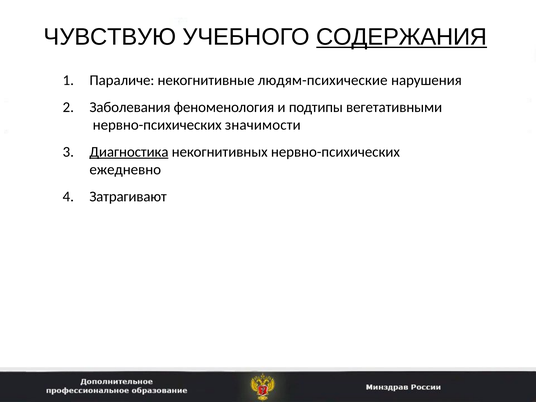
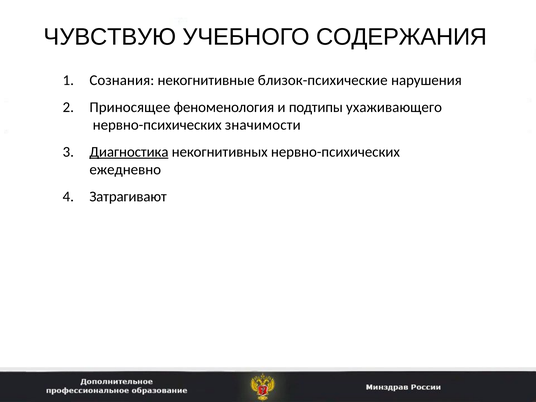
СОДЕРЖАНИЯ underline: present -> none
Параличе: Параличе -> Сознания
людям-психические: людям-психические -> близок-психические
Заболевания: Заболевания -> Приносящее
вегетативными: вегетативными -> ухаживающего
